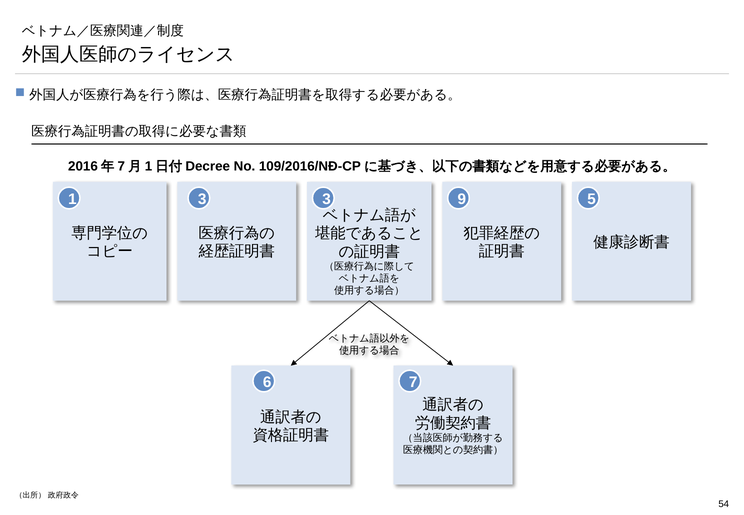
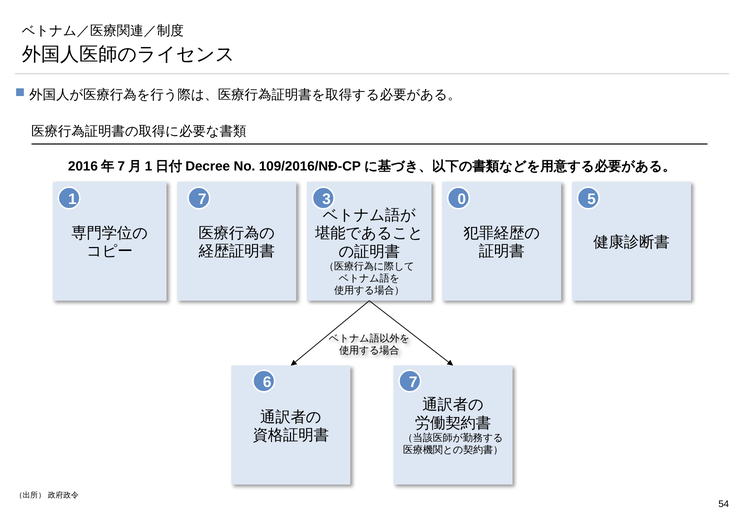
1 3: 3 -> 7
9: 9 -> 0
